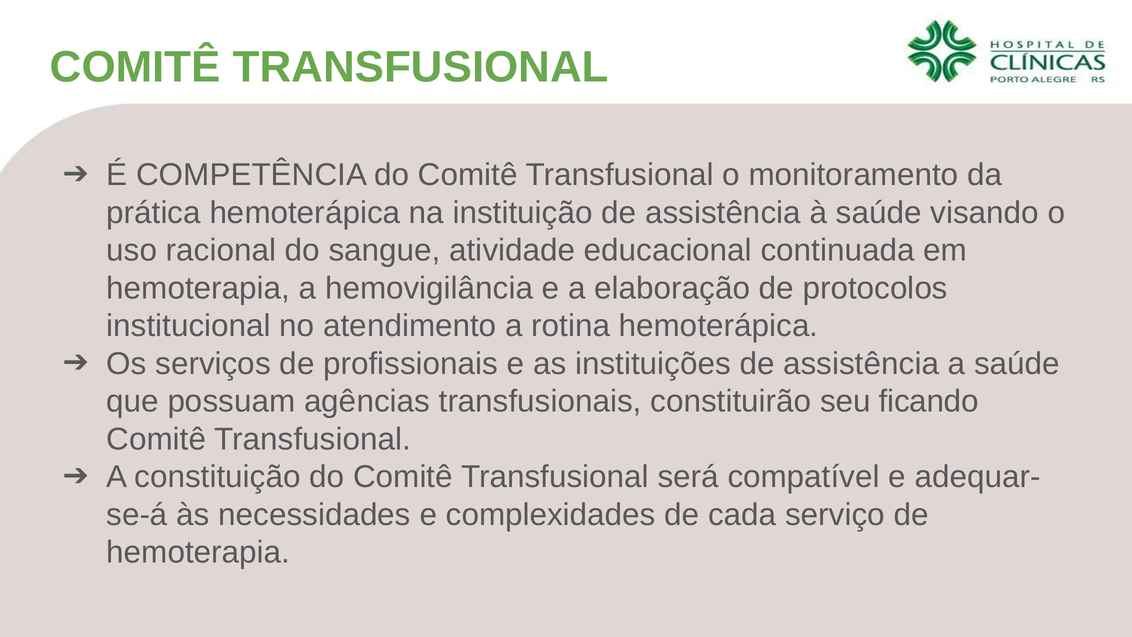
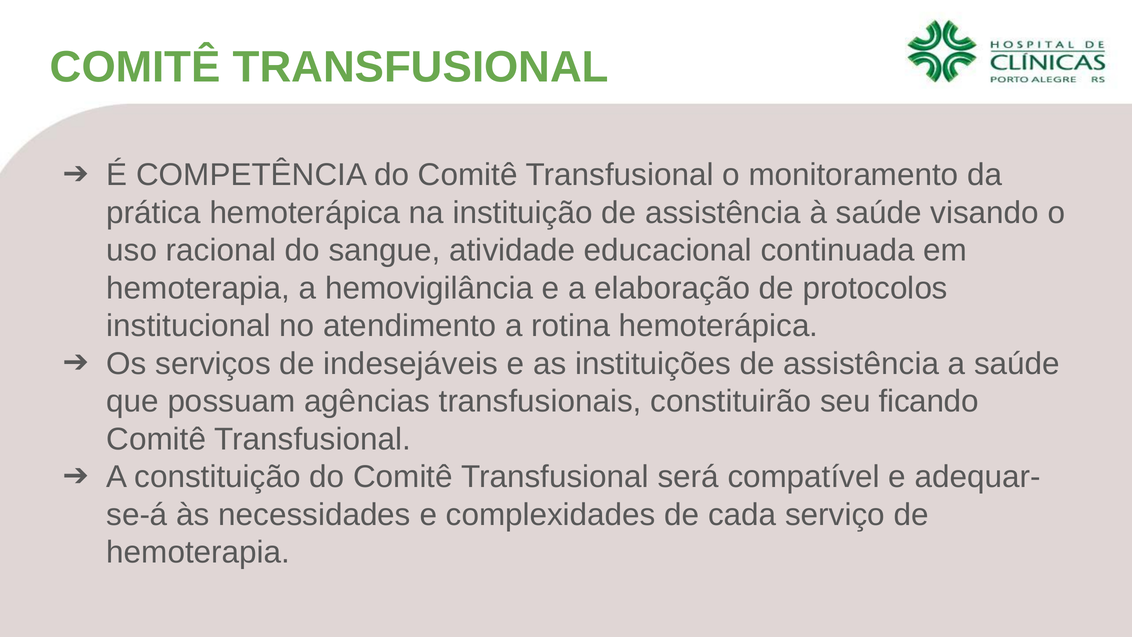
profissionais: profissionais -> indesejáveis
